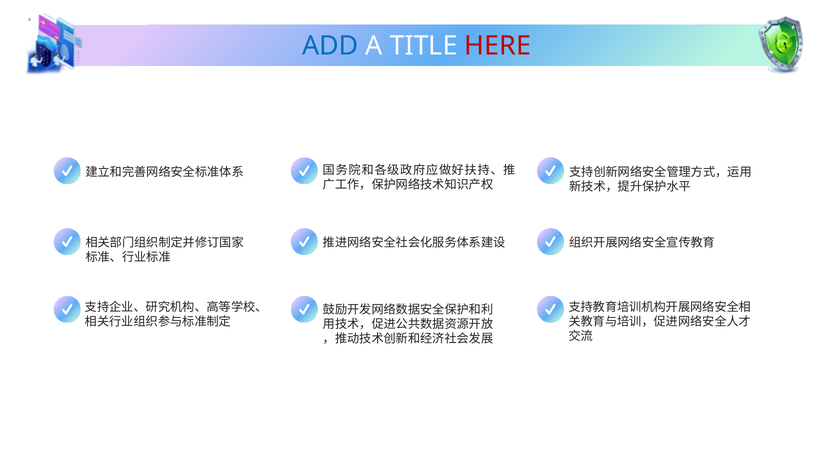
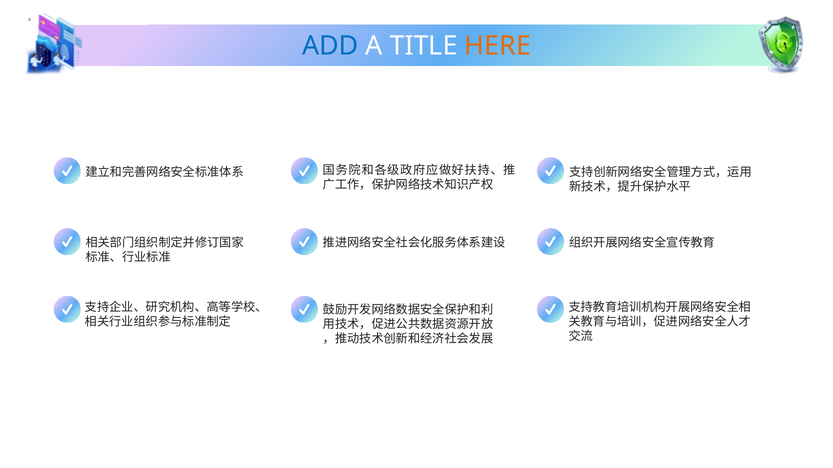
HERE colour: red -> orange
